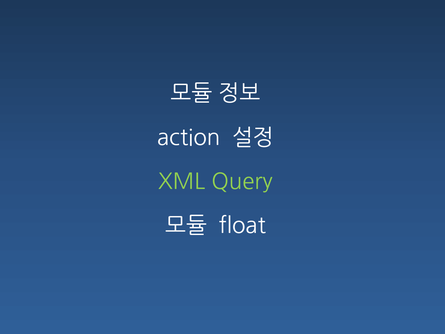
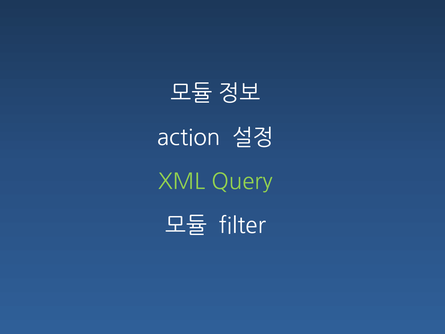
float: float -> filter
